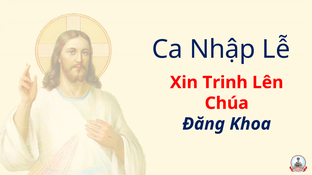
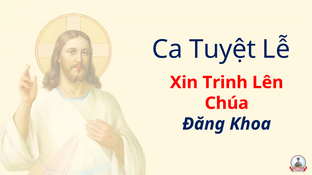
Nhập: Nhập -> Tuyệt
